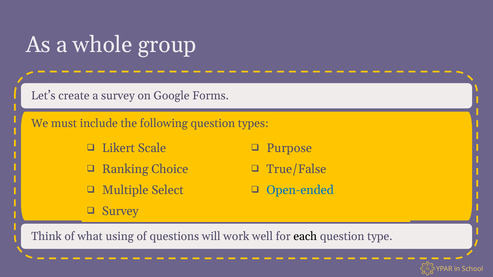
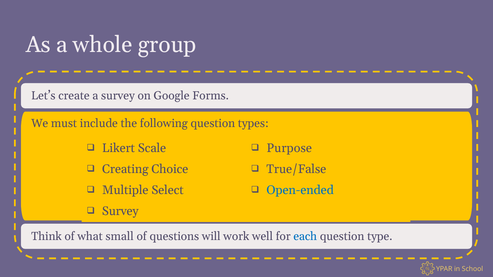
Ranking: Ranking -> Creating
using: using -> small
each colour: black -> blue
